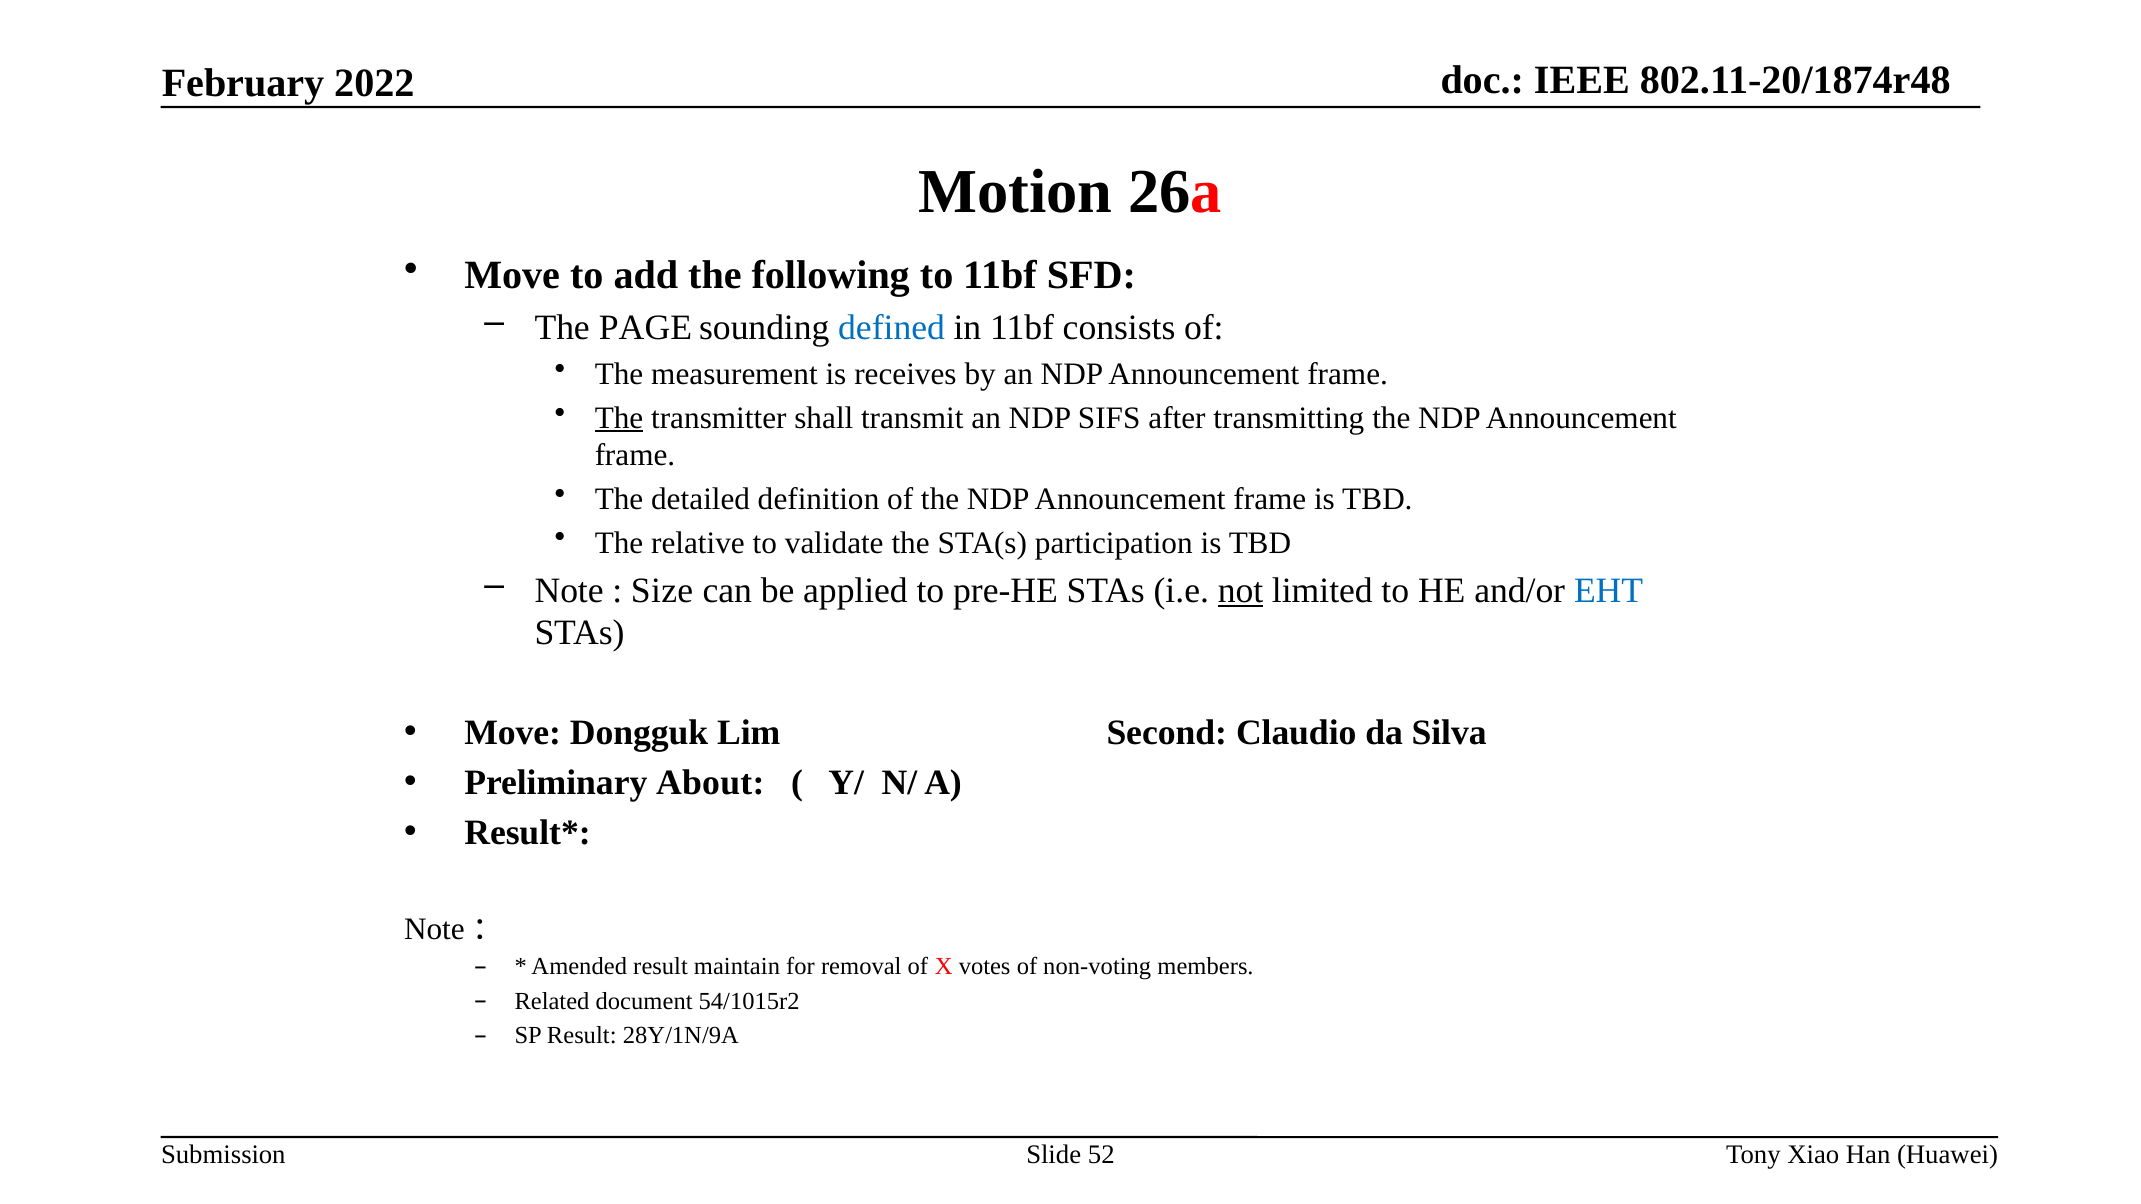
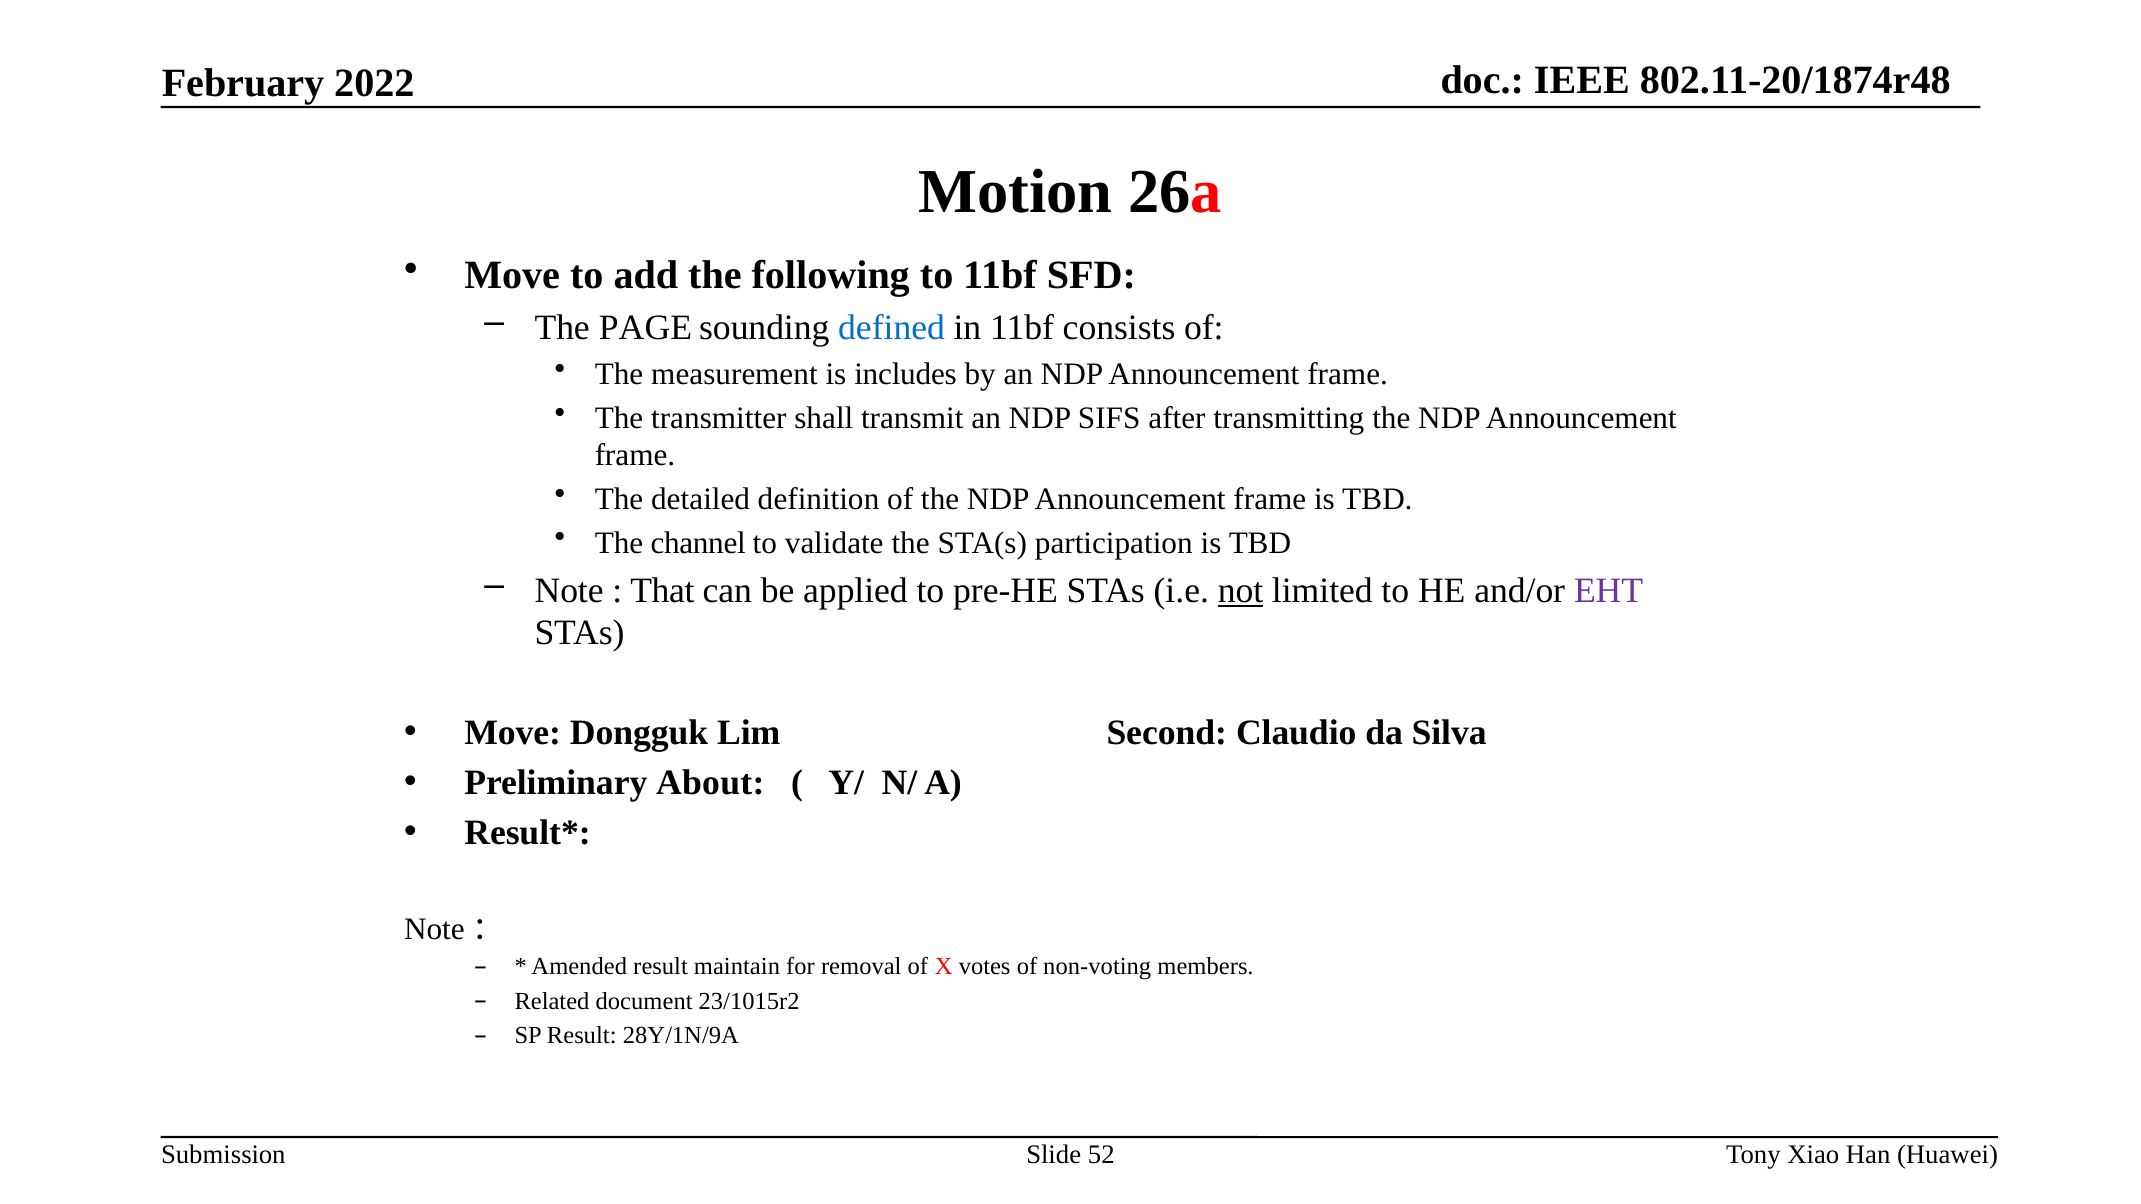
receives: receives -> includes
The at (619, 418) underline: present -> none
relative: relative -> channel
Size: Size -> That
EHT colour: blue -> purple
54/1015r2: 54/1015r2 -> 23/1015r2
